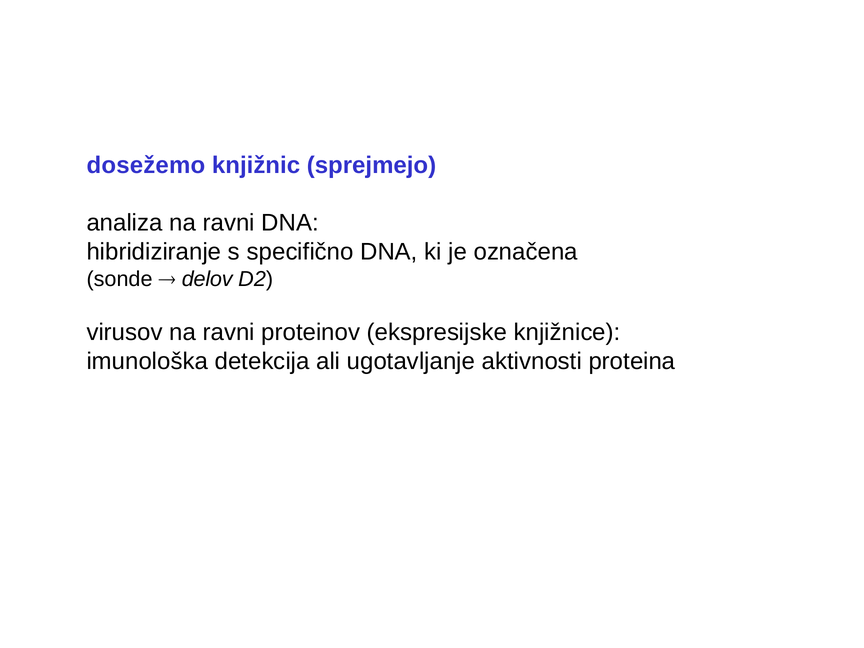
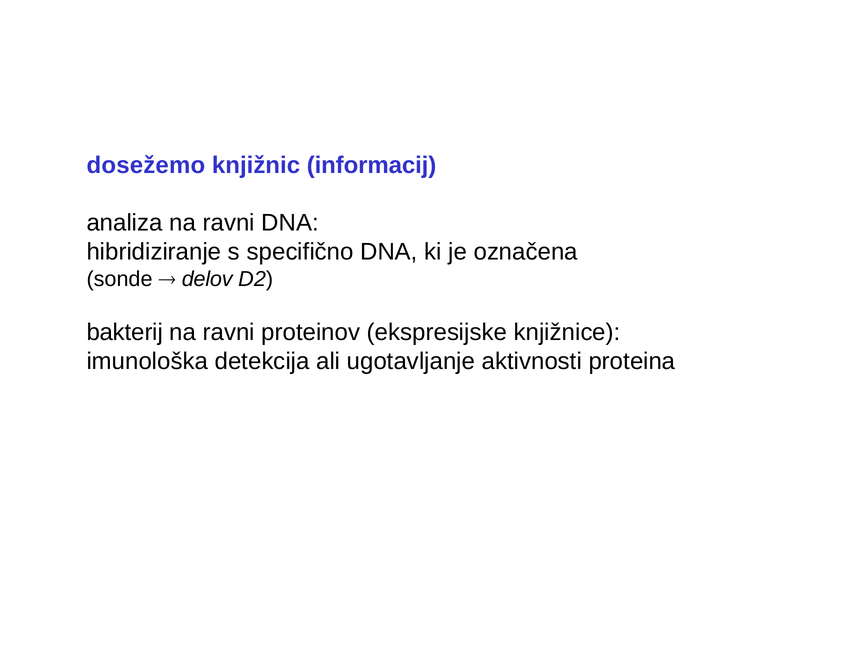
sprejmejo: sprejmejo -> informacij
virusov: virusov -> bakterij
